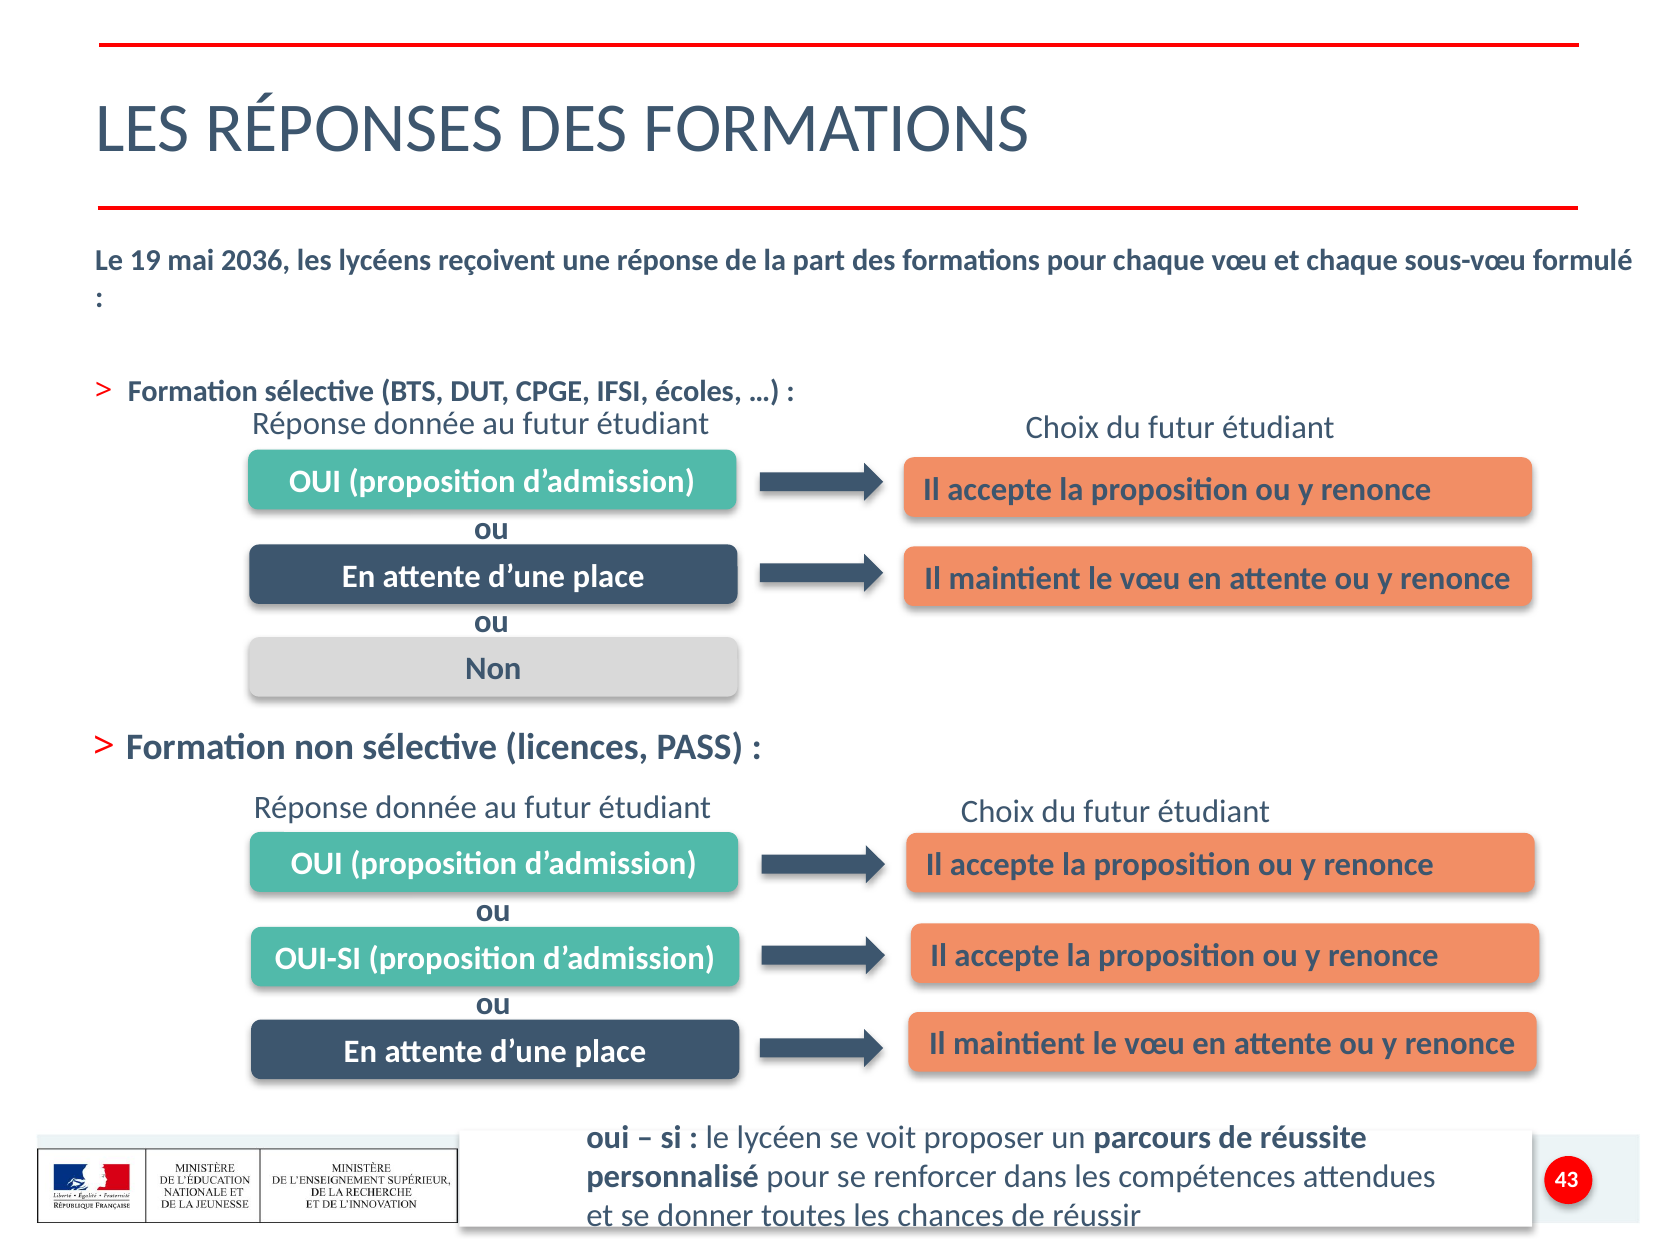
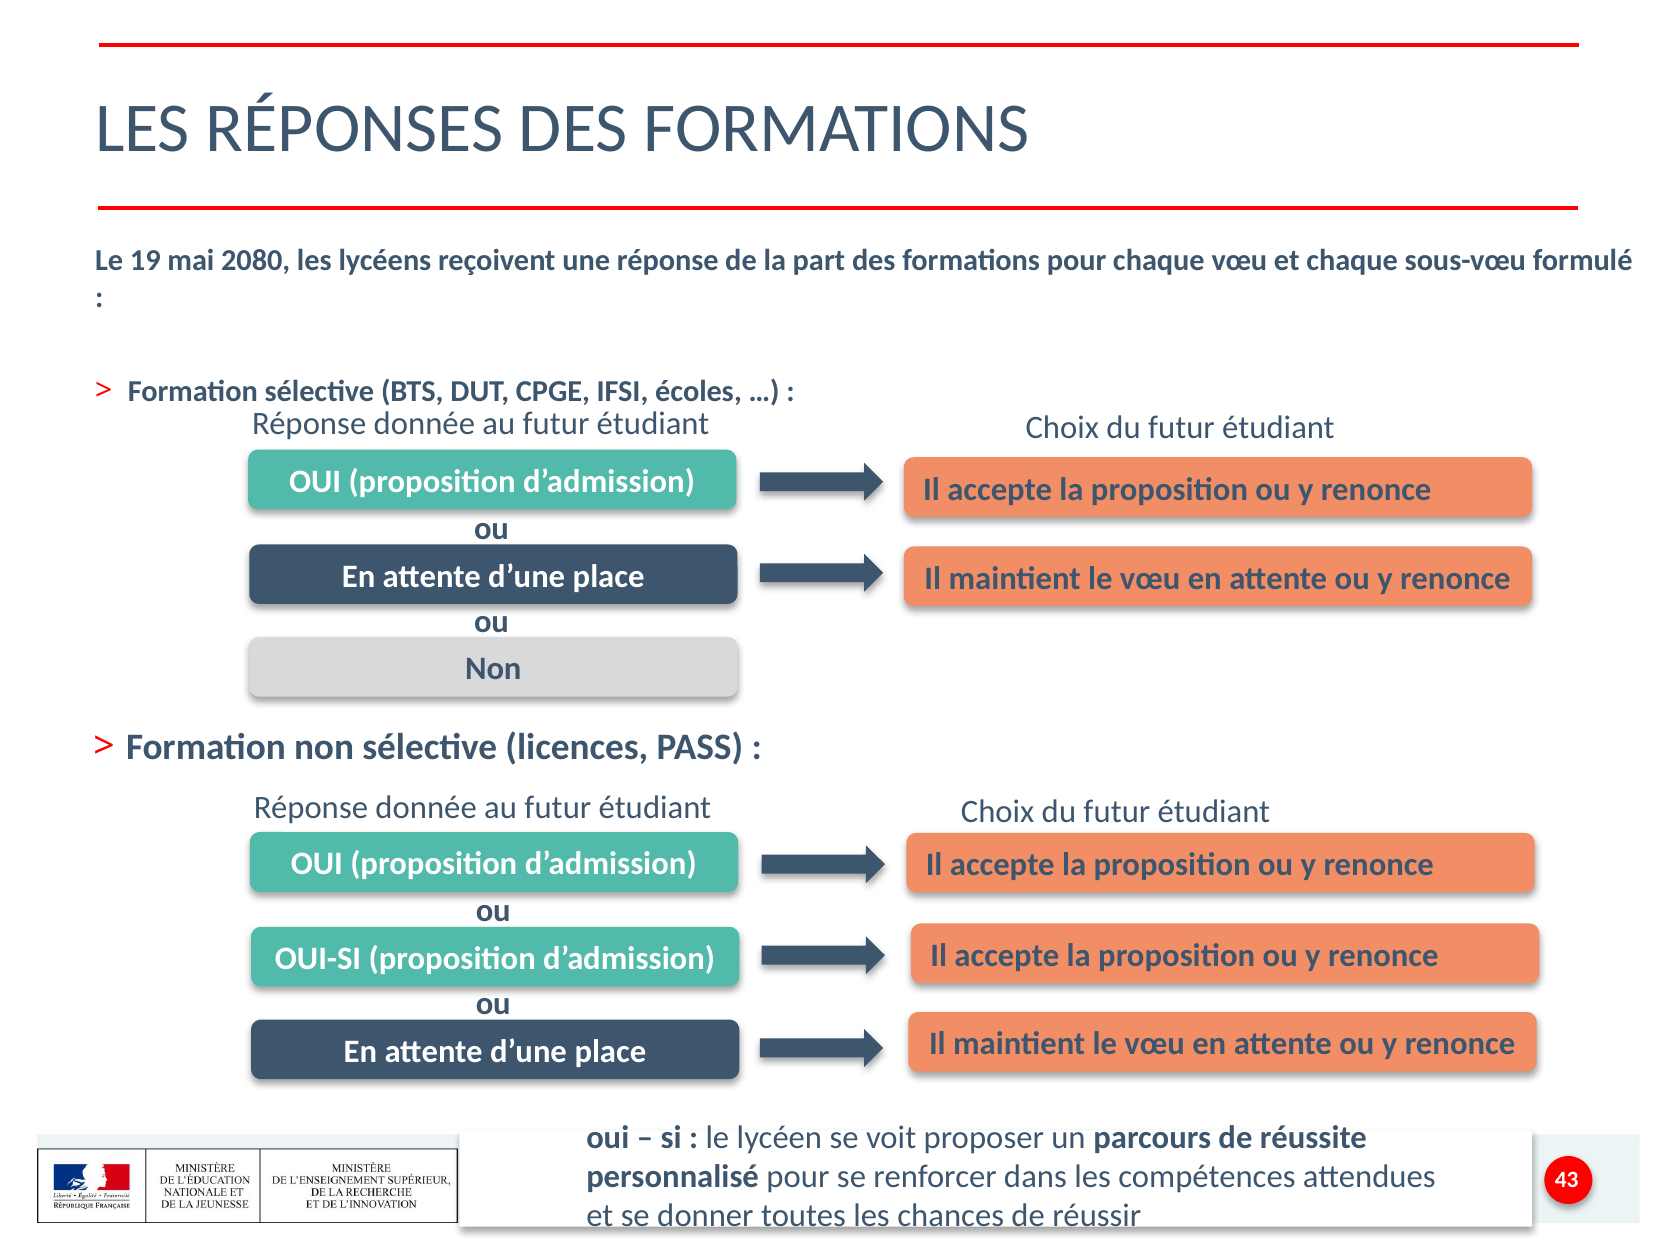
2036: 2036 -> 2080
